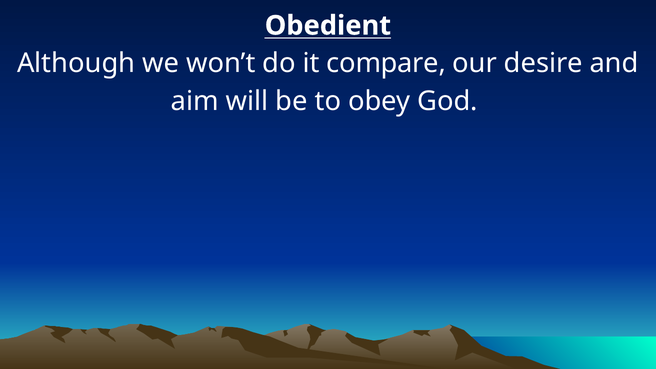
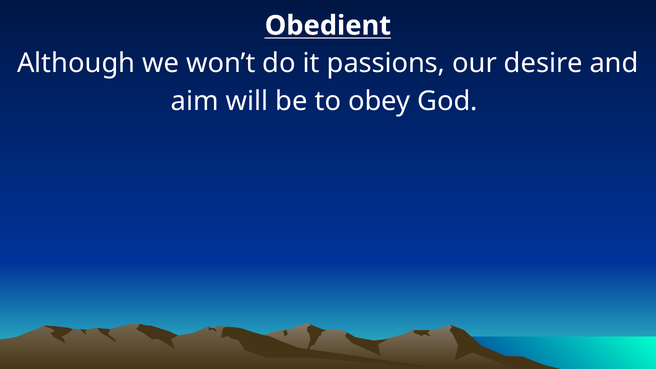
compare: compare -> passions
